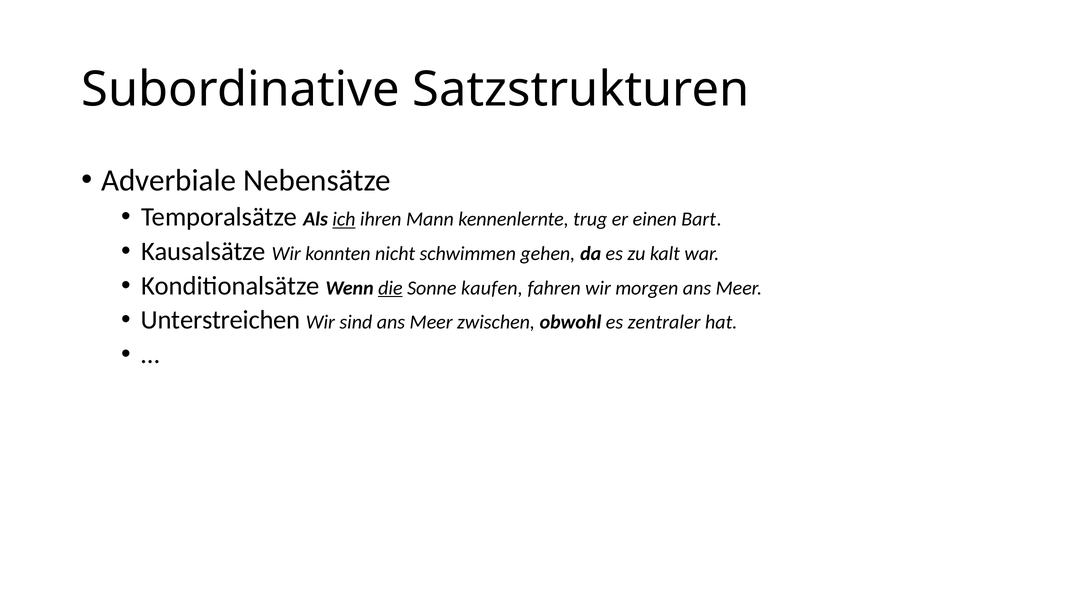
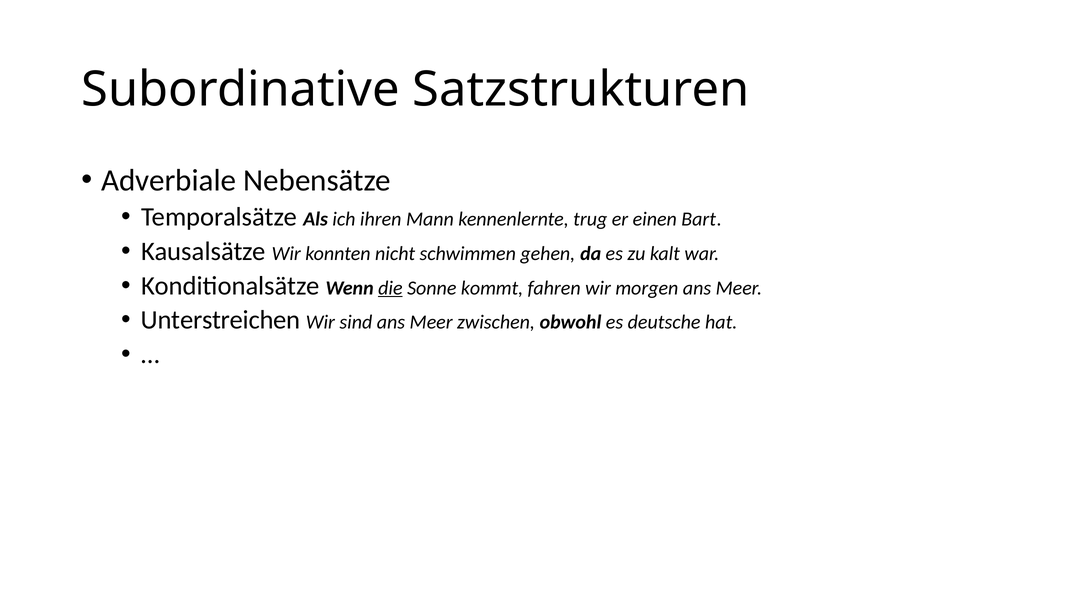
ich underline: present -> none
kaufen: kaufen -> kommt
zentraler: zentraler -> deutsche
